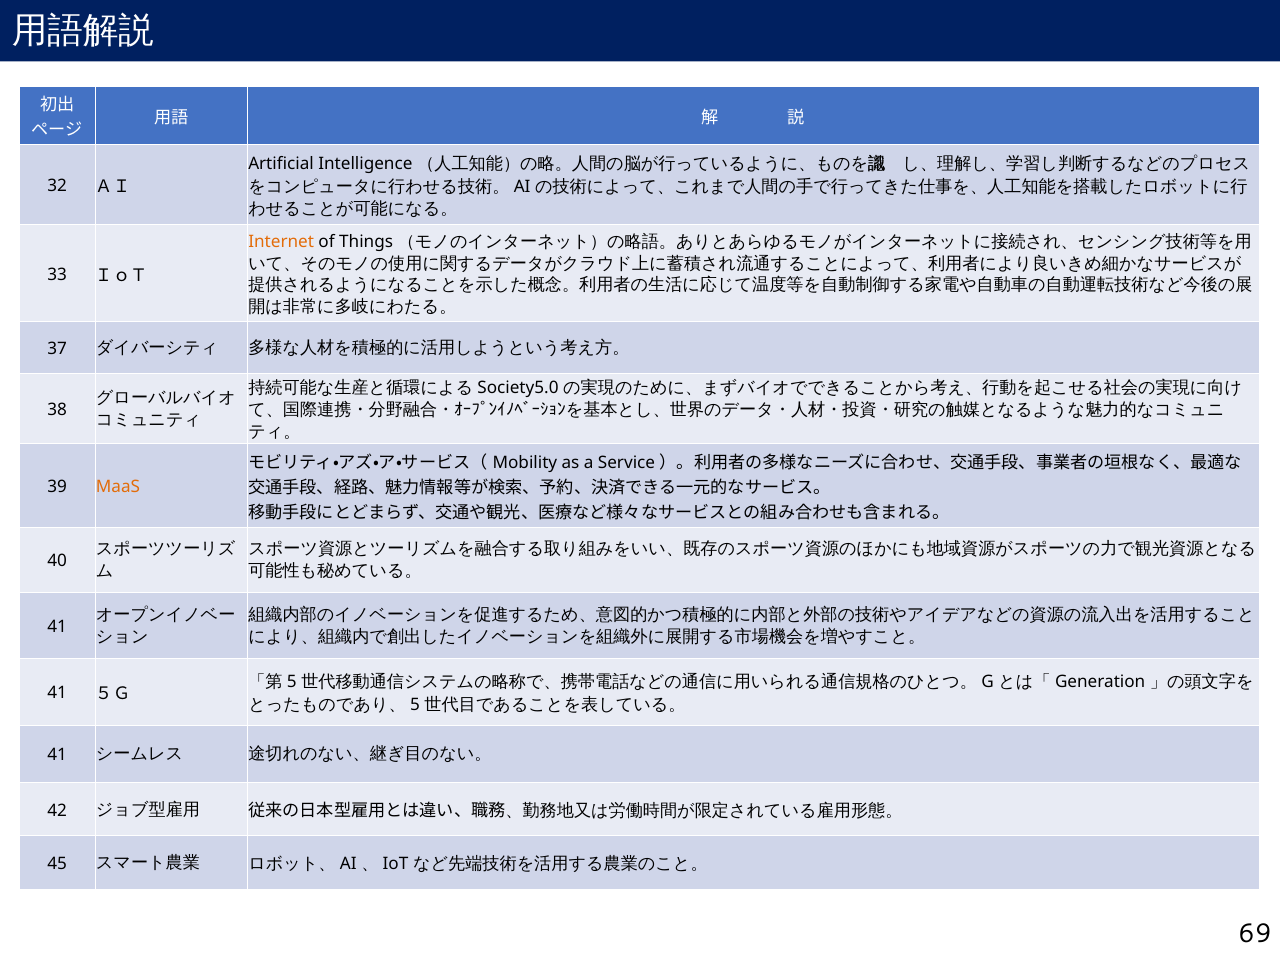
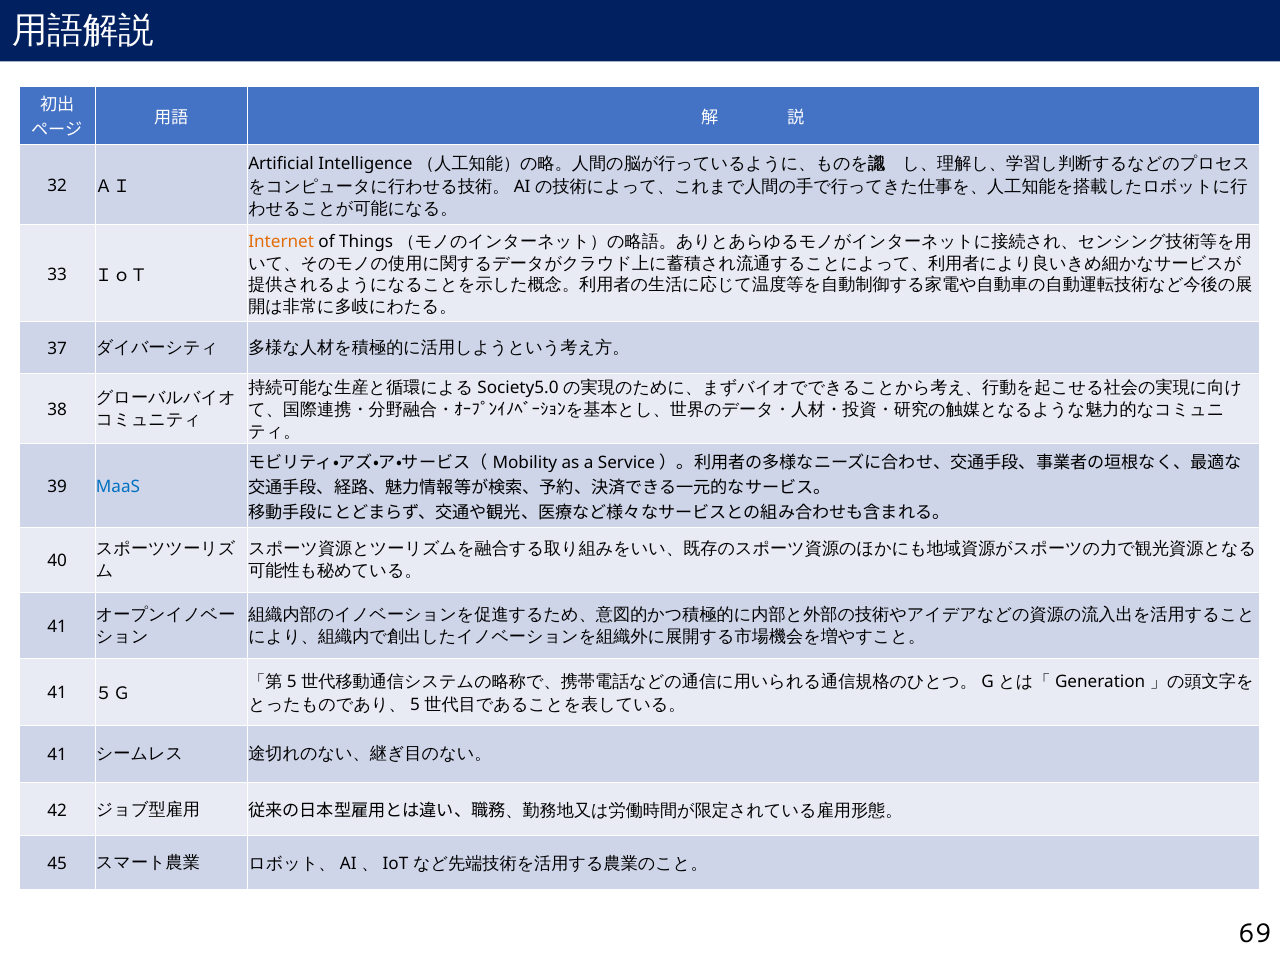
MaaS colour: orange -> blue
